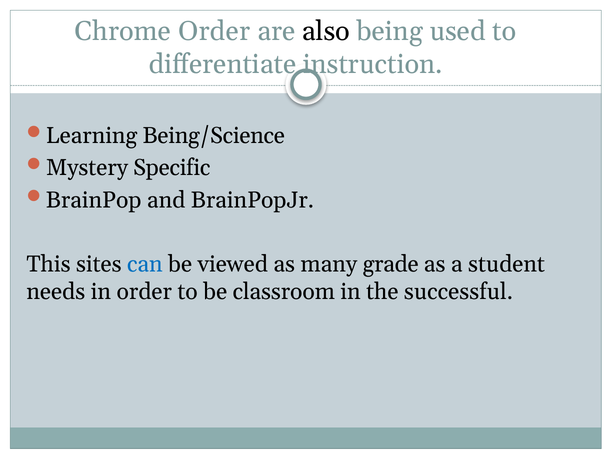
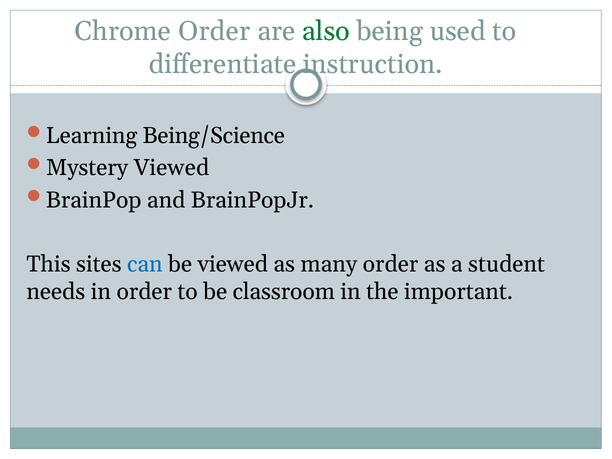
also colour: black -> green
Mystery Specific: Specific -> Viewed
many grade: grade -> order
successful: successful -> important
